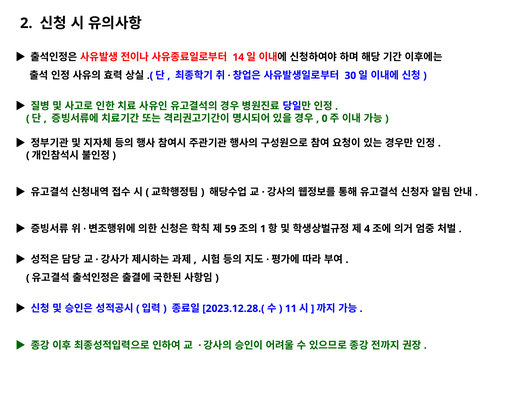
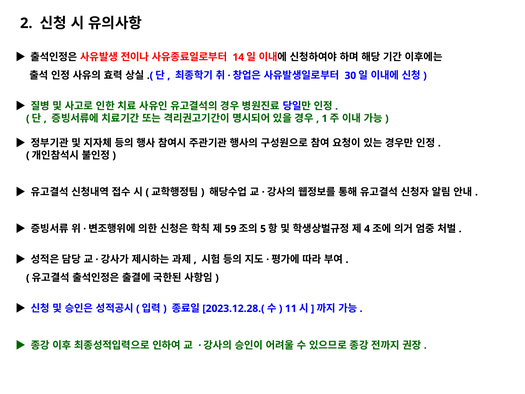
0: 0 -> 1
1: 1 -> 5
